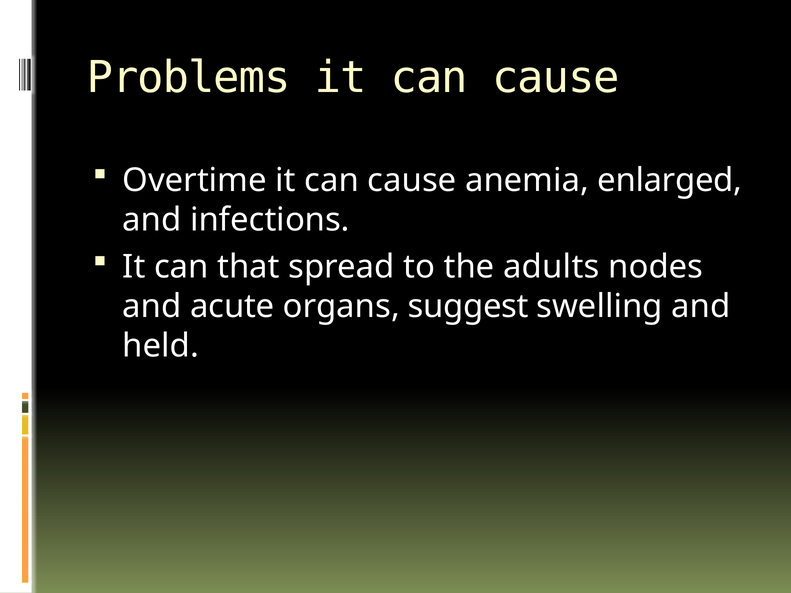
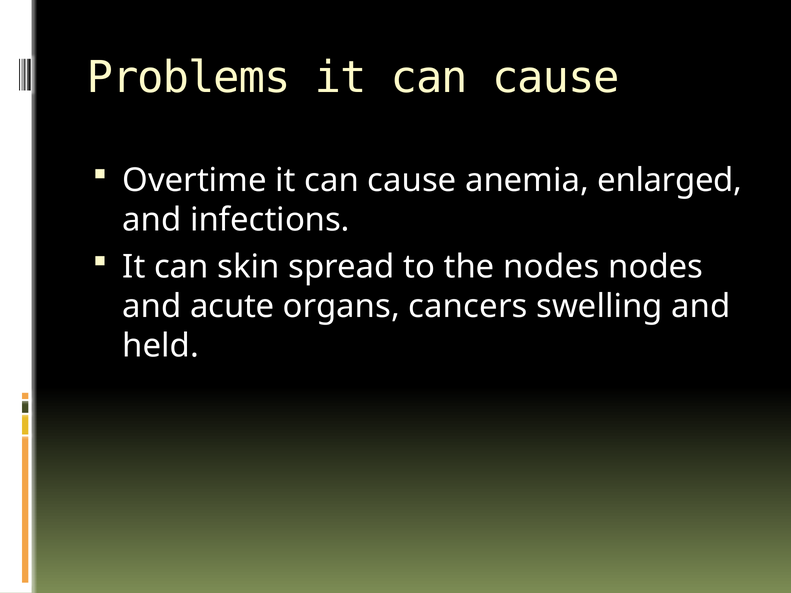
that: that -> skin
the adults: adults -> nodes
suggest: suggest -> cancers
